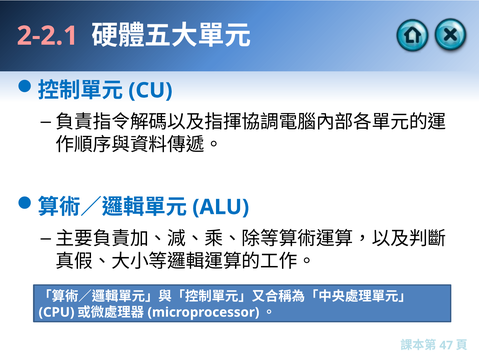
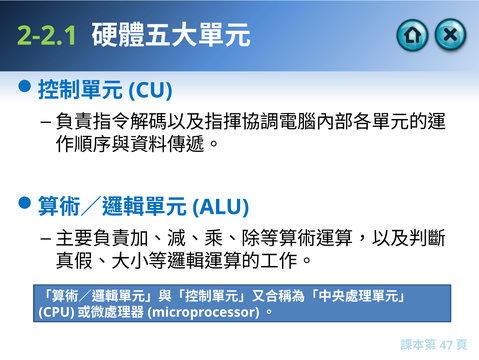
2-2.1 colour: pink -> light green
